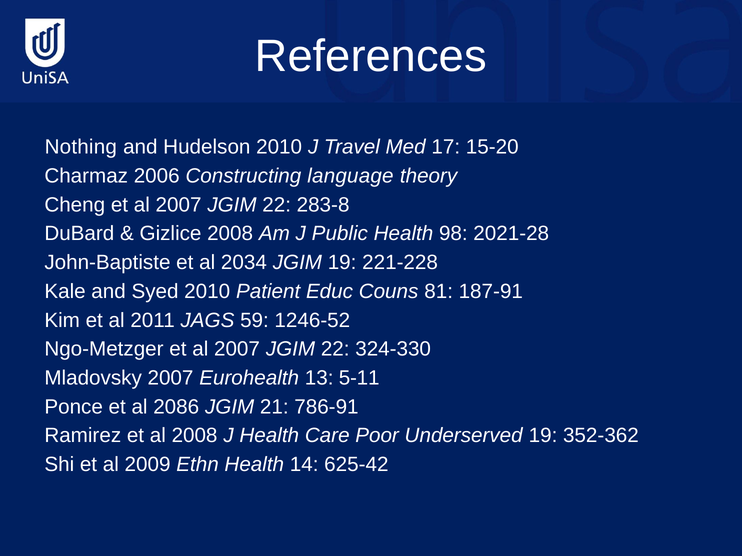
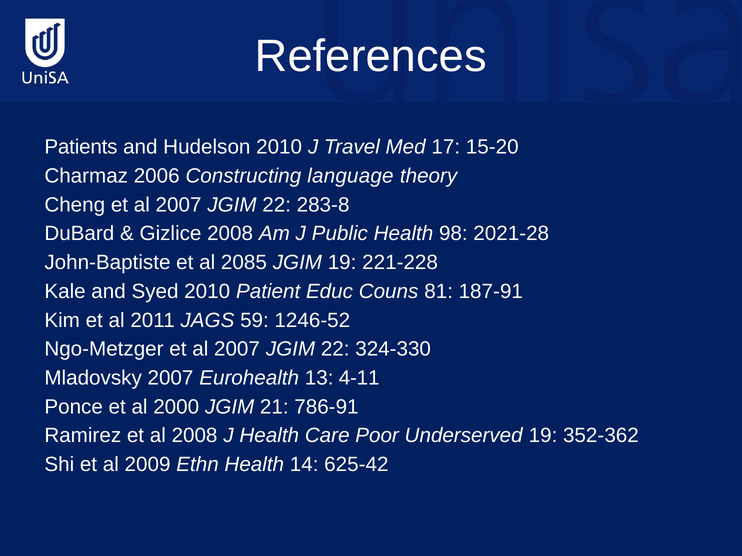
Nothing: Nothing -> Patients
2034: 2034 -> 2085
5-11: 5-11 -> 4-11
2086: 2086 -> 2000
